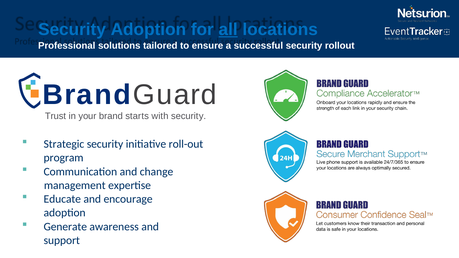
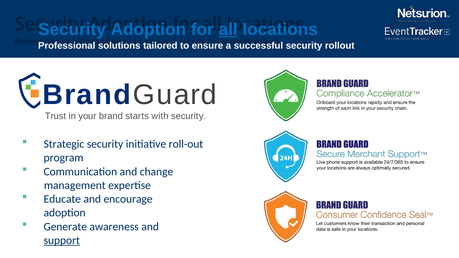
support underline: none -> present
